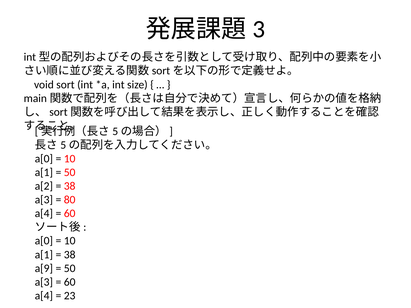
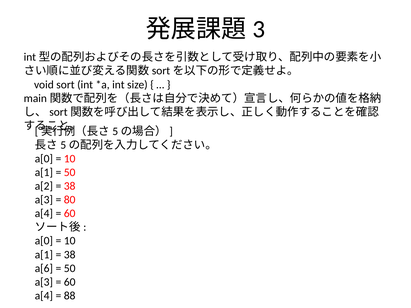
a[9: a[9 -> a[6
23: 23 -> 88
